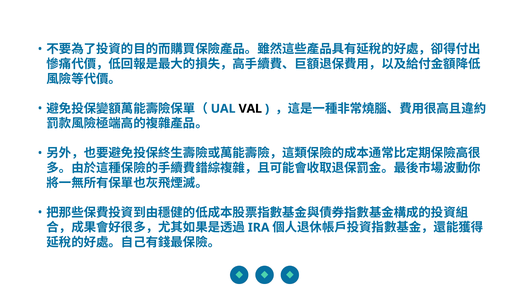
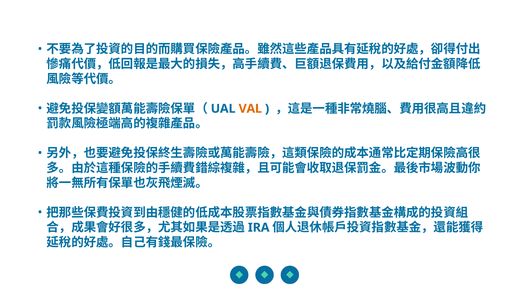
VAL colour: black -> orange
